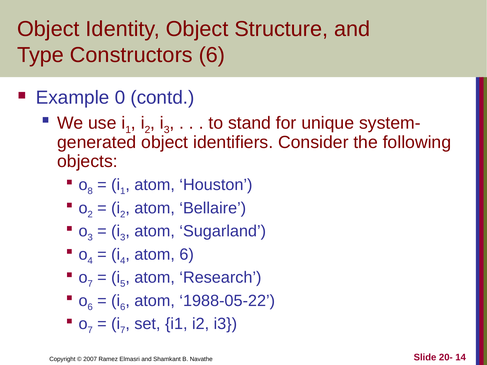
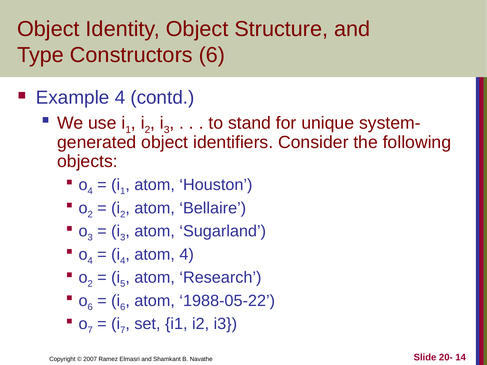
Example 0: 0 -> 4
8 at (90, 191): 8 -> 4
atom 6: 6 -> 4
7 at (90, 284): 7 -> 2
